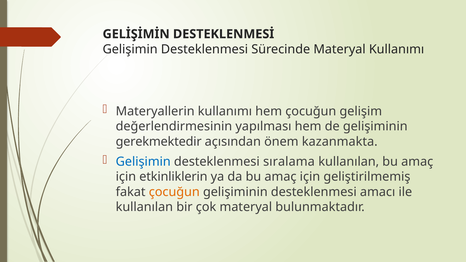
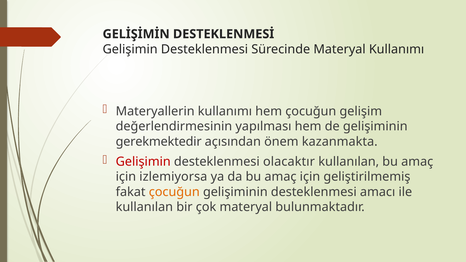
Gelişimin at (143, 162) colour: blue -> red
sıralama: sıralama -> olacaktır
etkinliklerin: etkinliklerin -> izlemiyorsa
